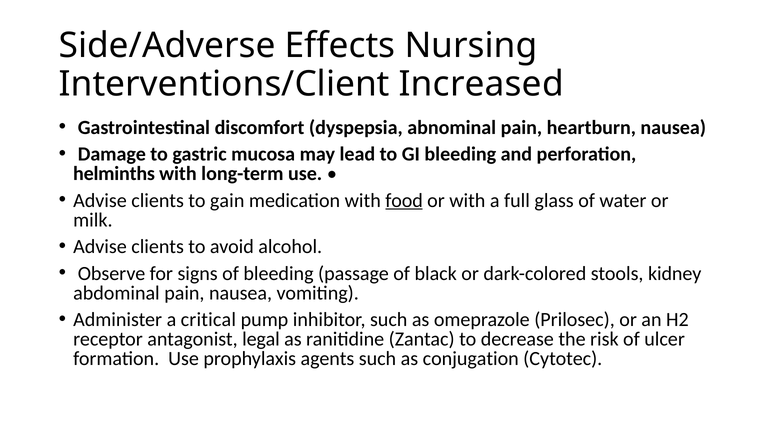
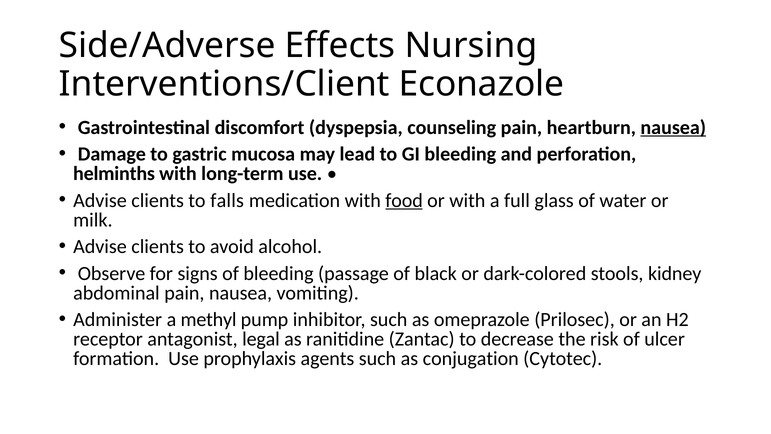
Increased: Increased -> Econazole
abnominal: abnominal -> counseling
nausea at (673, 127) underline: none -> present
gain: gain -> falls
critical: critical -> methyl
